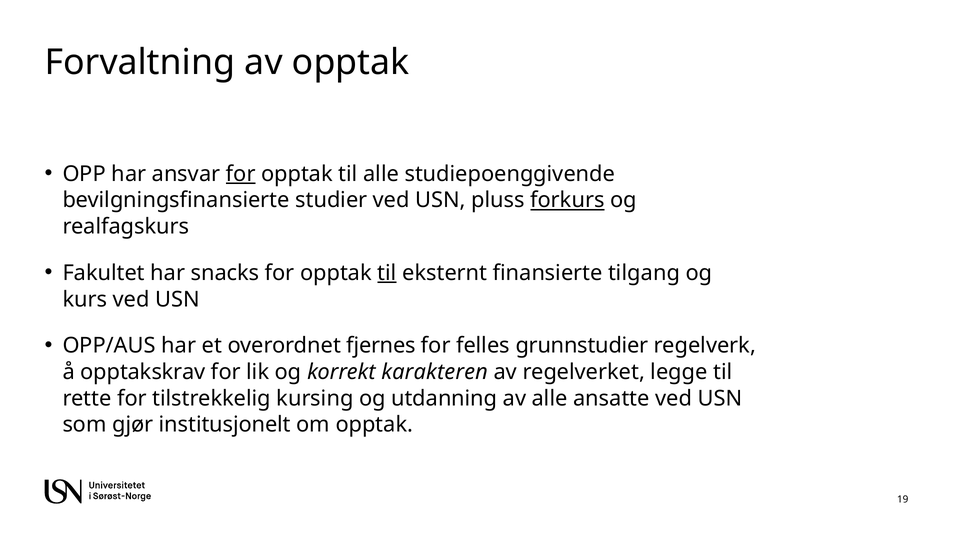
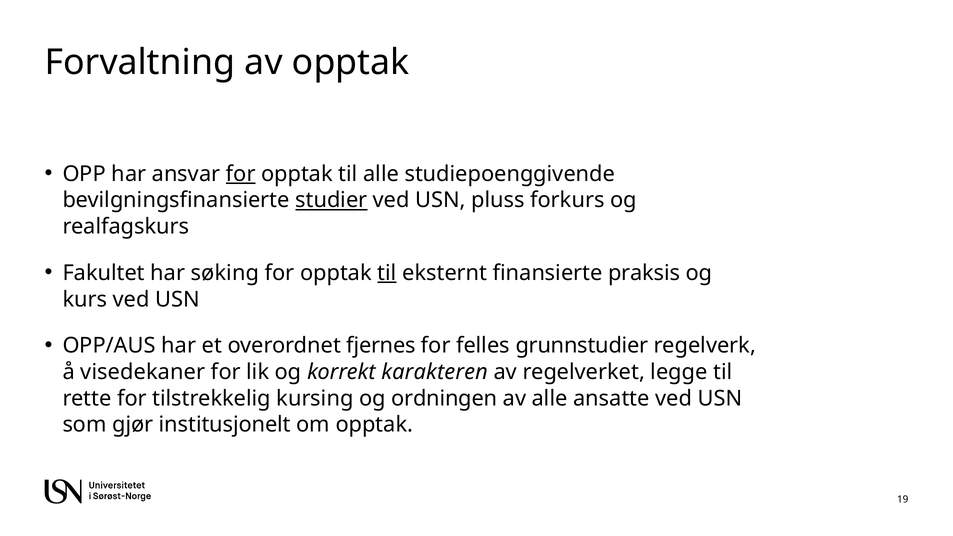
studier underline: none -> present
forkurs underline: present -> none
snacks: snacks -> søking
tilgang: tilgang -> praksis
opptakskrav: opptakskrav -> visedekaner
utdanning: utdanning -> ordningen
